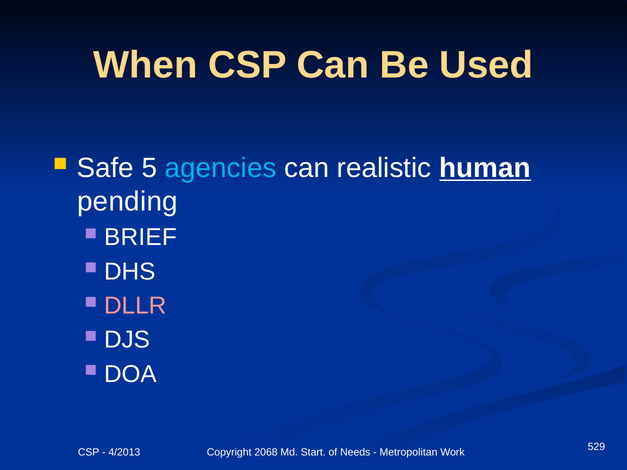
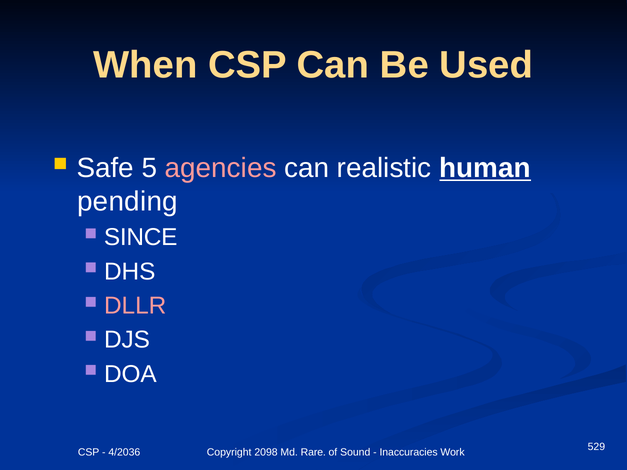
agencies colour: light blue -> pink
BRIEF: BRIEF -> SINCE
4/2013: 4/2013 -> 4/2036
2068: 2068 -> 2098
Start: Start -> Rare
Needs: Needs -> Sound
Metropolitan: Metropolitan -> Inaccuracies
